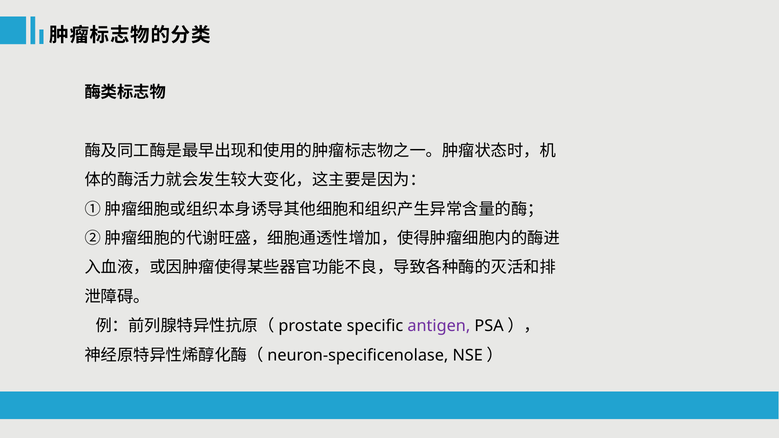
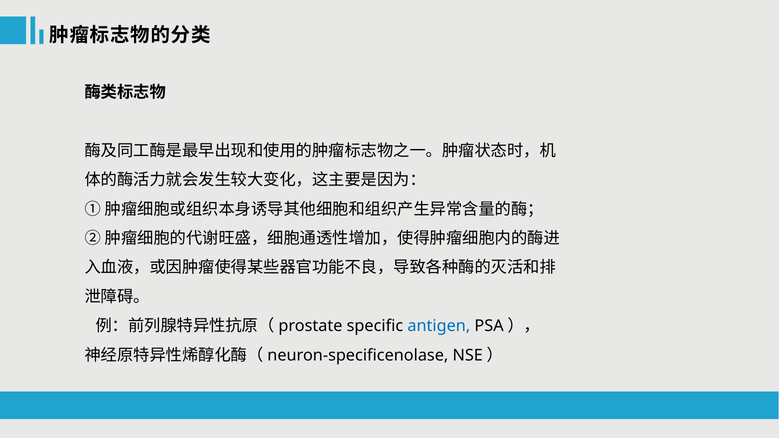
antigen colour: purple -> blue
